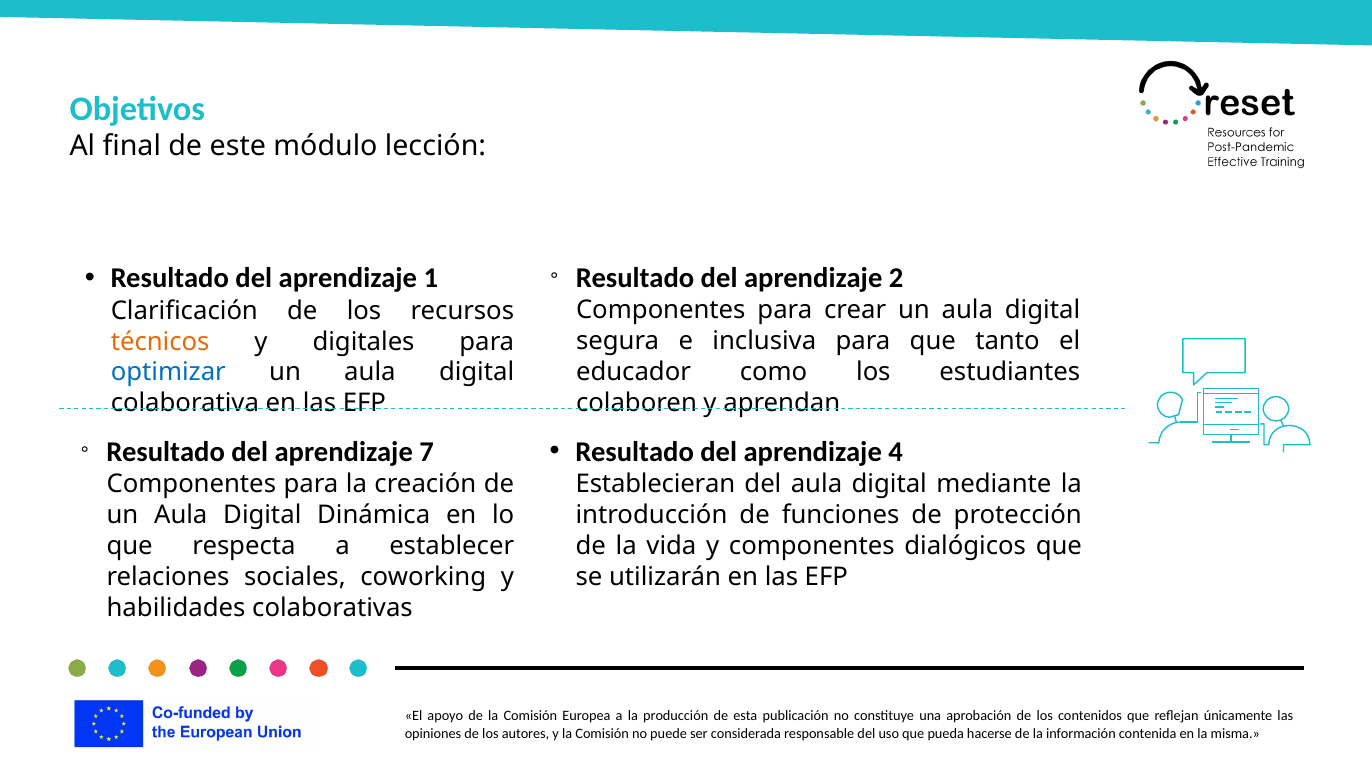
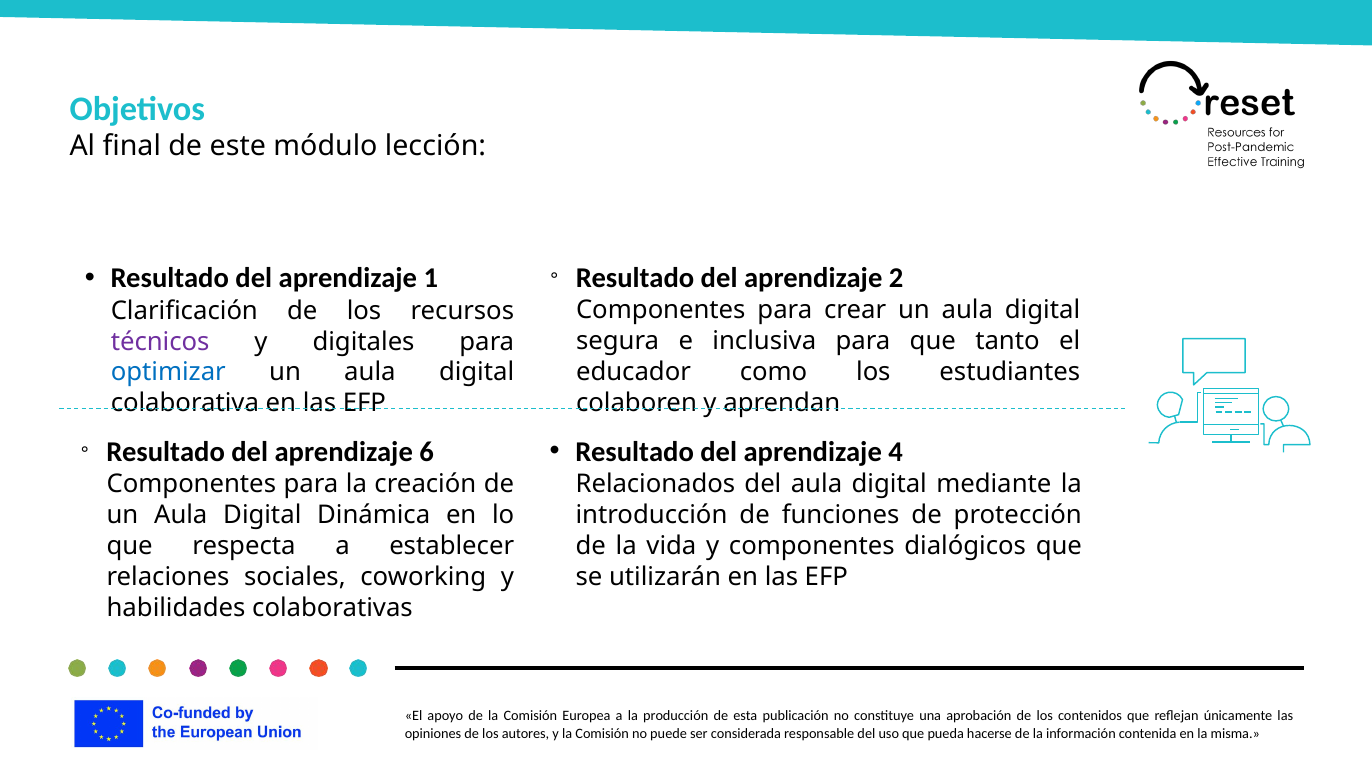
técnicos colour: orange -> purple
7: 7 -> 6
Establecieran: Establecieran -> Relacionados
